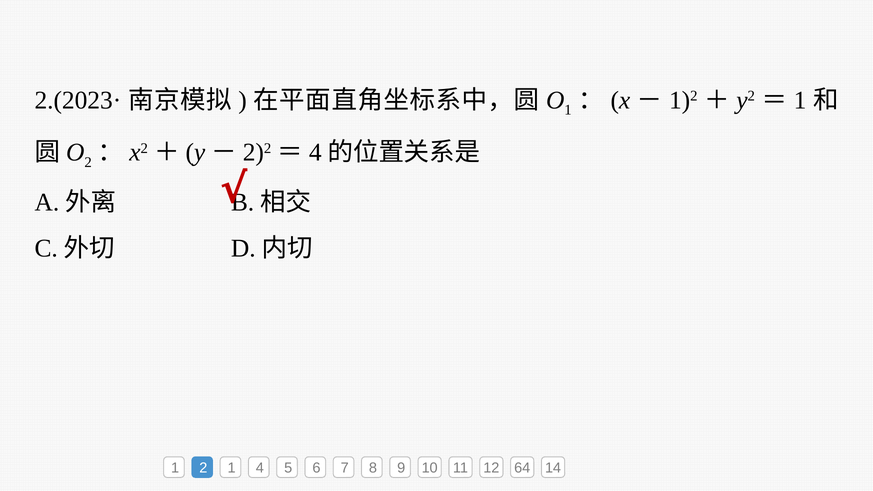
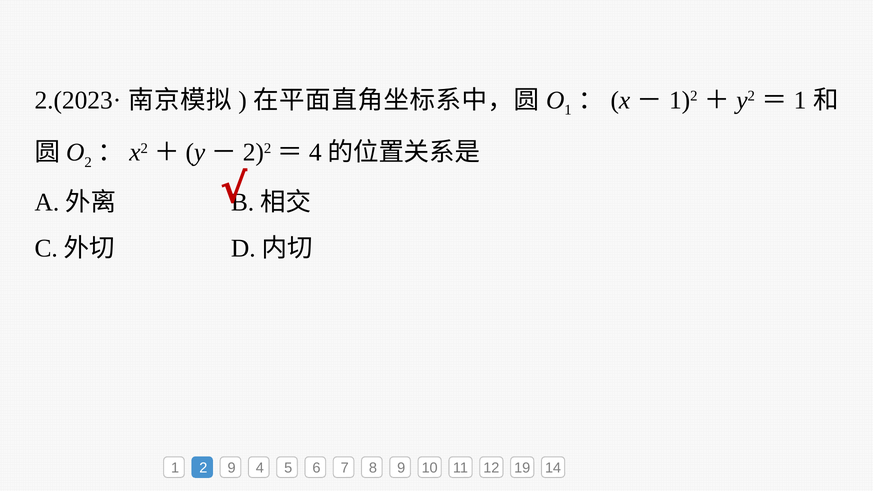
2 1: 1 -> 9
64: 64 -> 19
